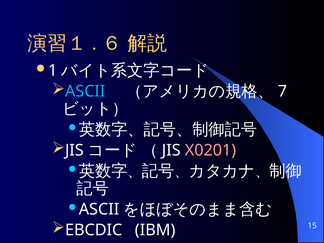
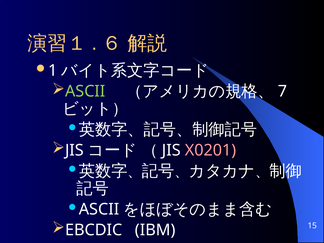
ASCII at (85, 91) colour: light blue -> light green
